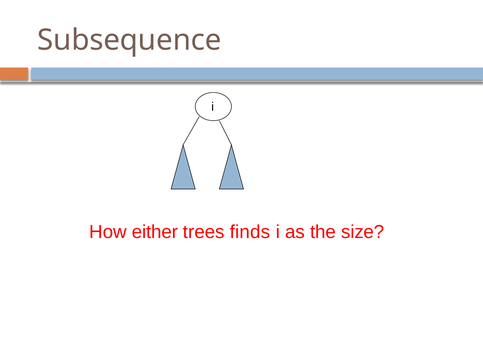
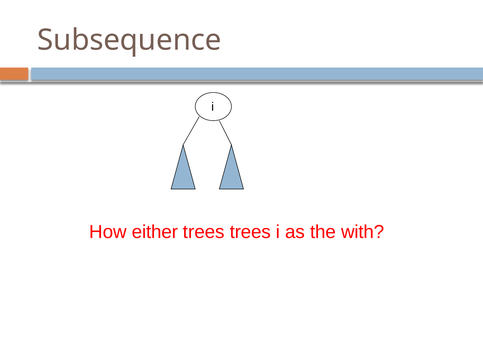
trees finds: finds -> trees
size: size -> with
